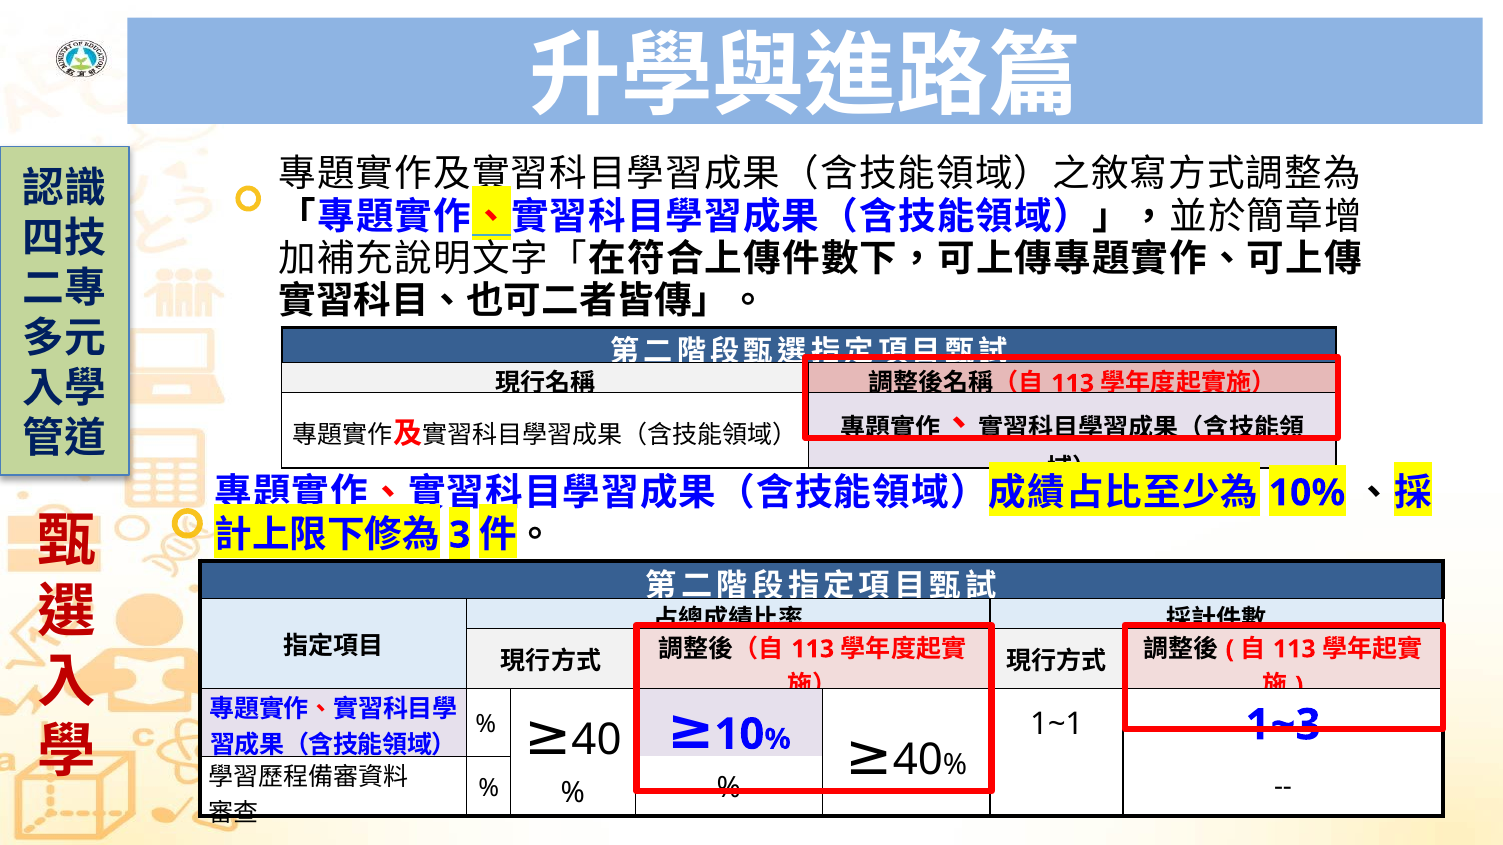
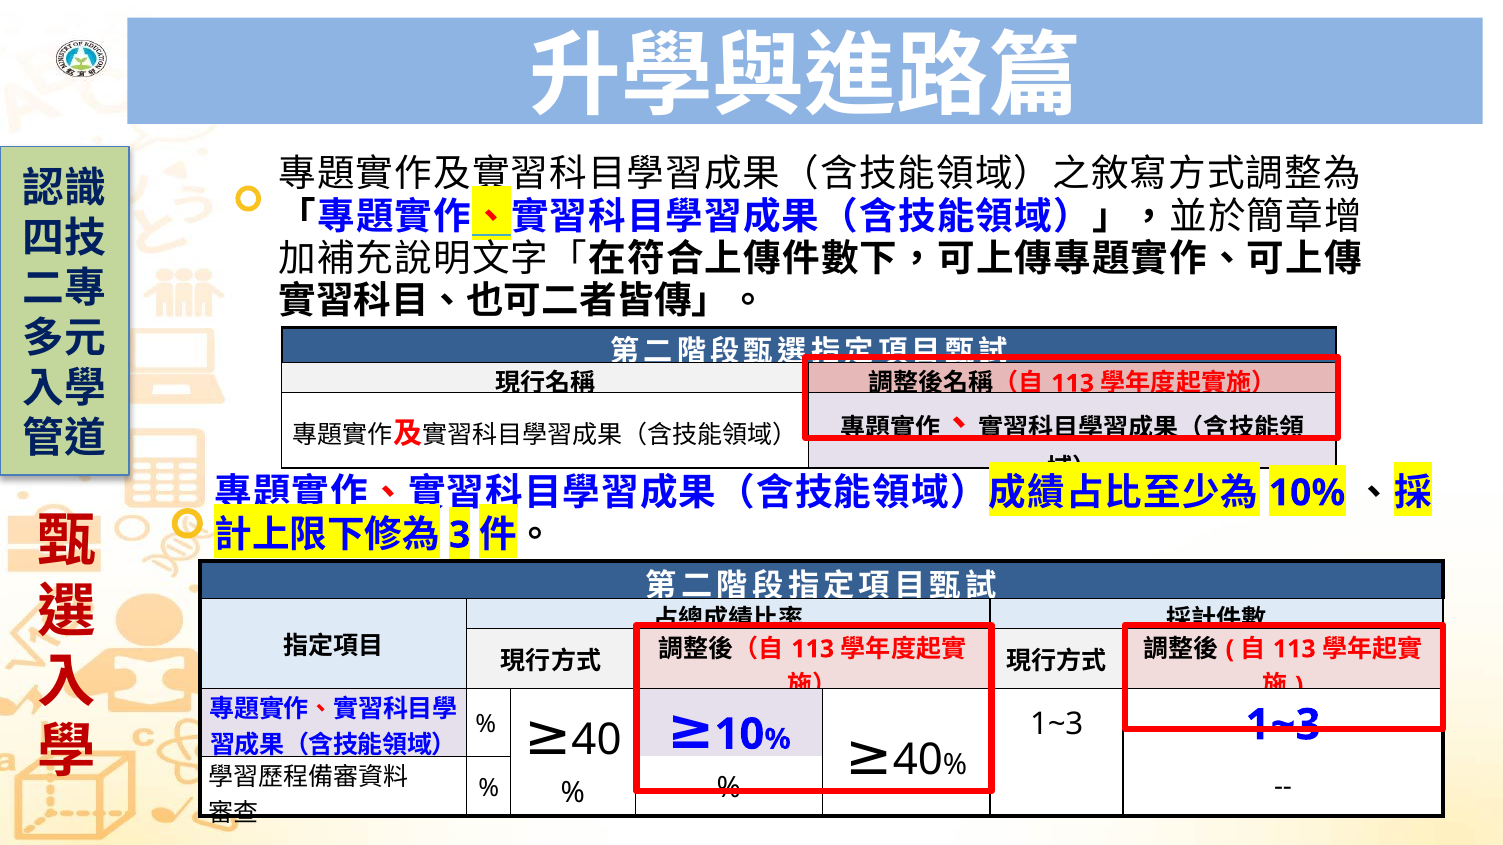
1~1 at (1057, 725): 1~1 -> 1~3
